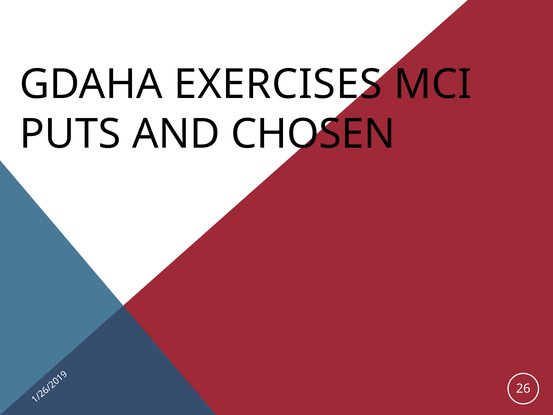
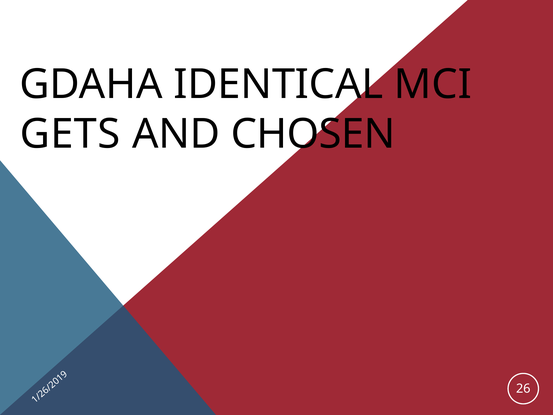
EXERCISES: EXERCISES -> IDENTICAL
PUTS: PUTS -> GETS
